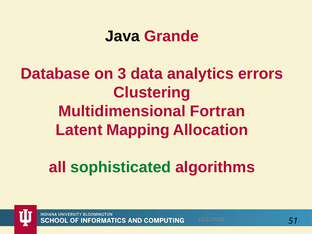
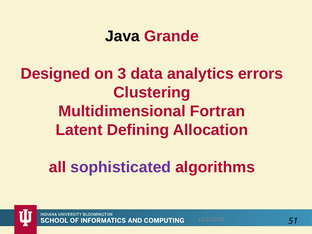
Database: Database -> Designed
Mapping: Mapping -> Defining
sophisticated colour: green -> purple
